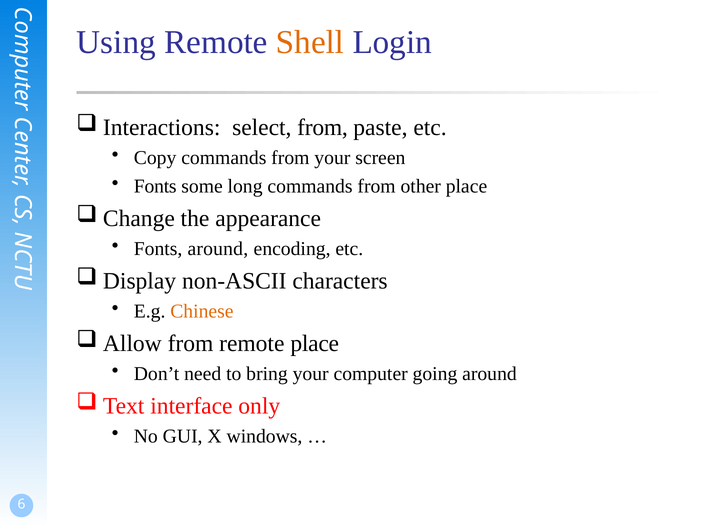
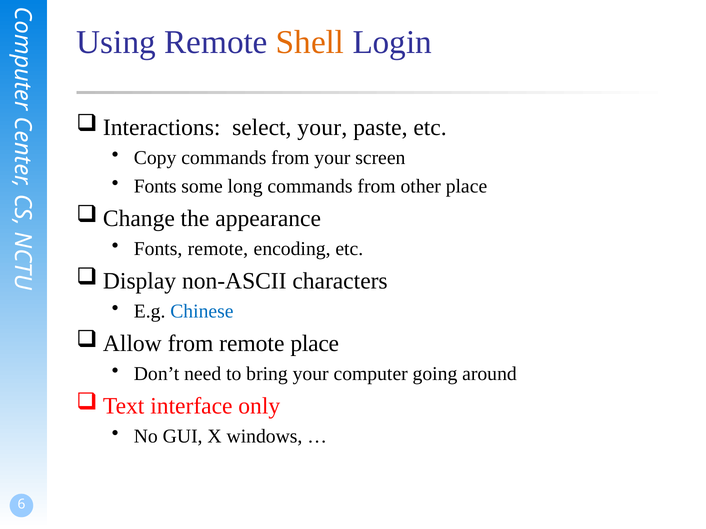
select from: from -> your
Fonts around: around -> remote
Chinese colour: orange -> blue
